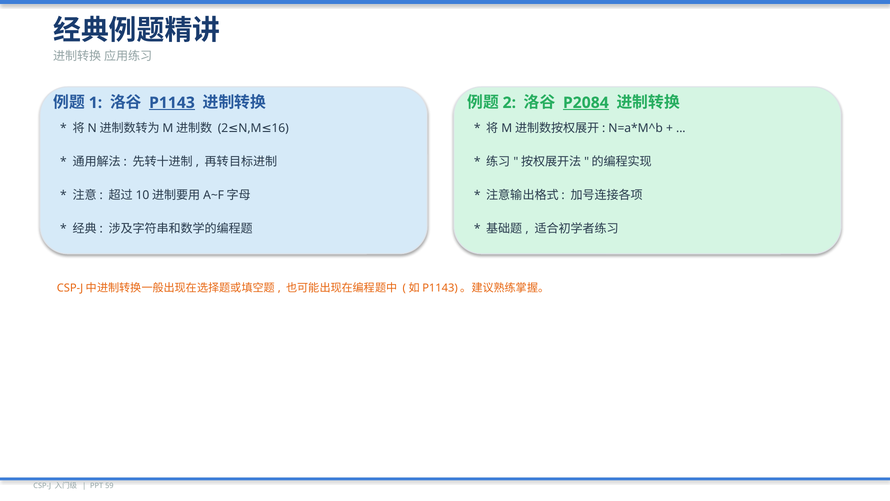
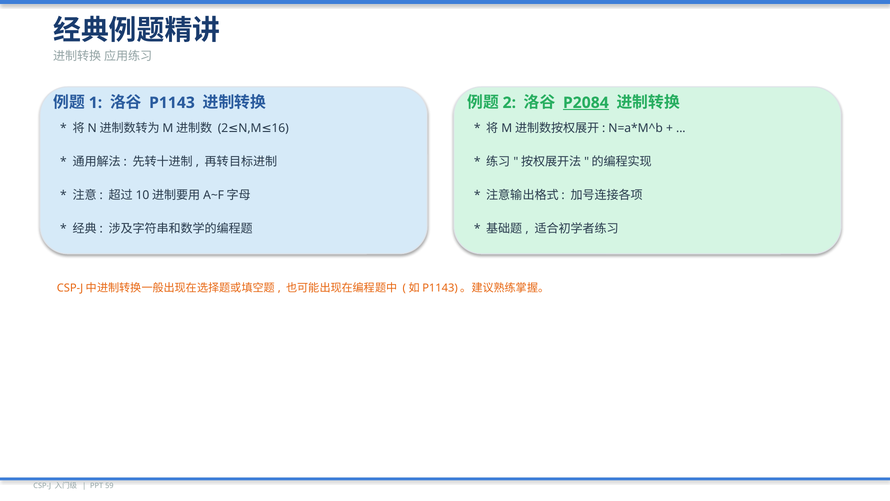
P1143 underline: present -> none
